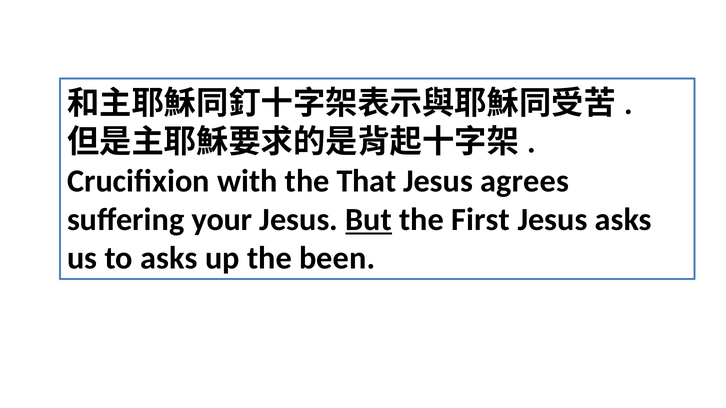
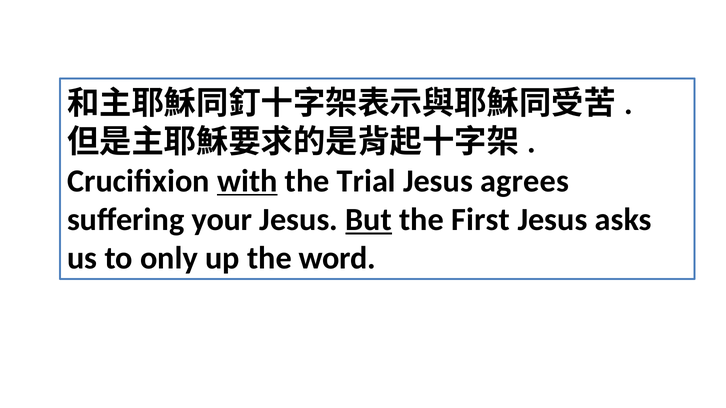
with underline: none -> present
That: That -> Trial
to asks: asks -> only
been: been -> word
